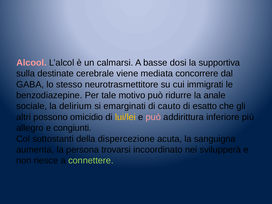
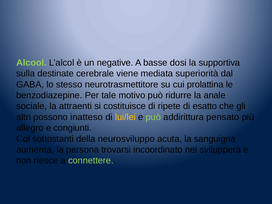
Alcool colour: pink -> light green
calmarsi: calmarsi -> negative
concorrere: concorrere -> superiorità
immigrati: immigrati -> prolattina
delirium: delirium -> attraenti
emarginati: emarginati -> costituisce
cauto: cauto -> ripete
omicidio: omicidio -> inatteso
può at (153, 117) colour: pink -> light green
inferiore: inferiore -> pensato
dispercezione: dispercezione -> neurosviluppo
